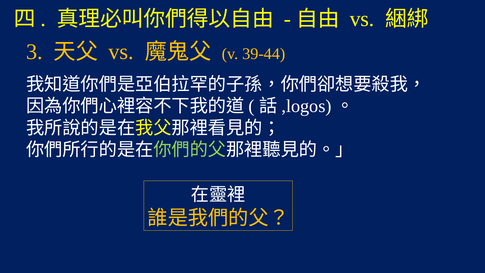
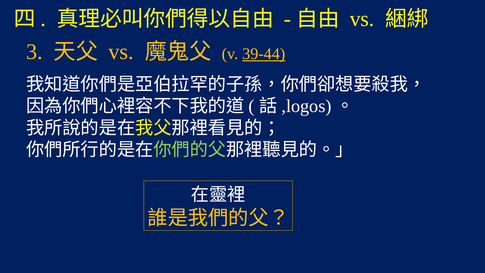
39-44 underline: none -> present
